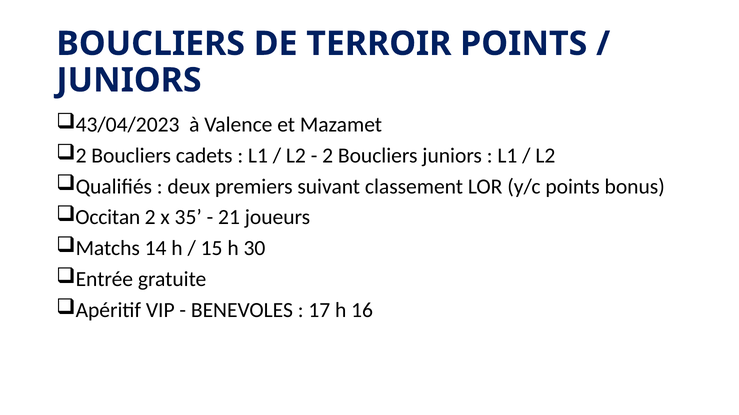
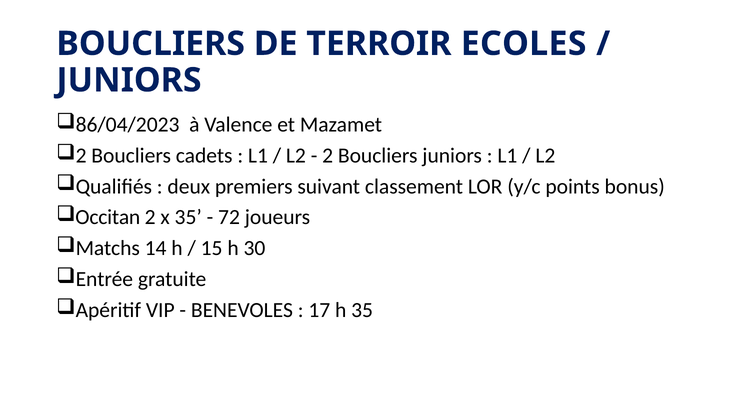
TERROIR POINTS: POINTS -> ECOLES
43/04/2023: 43/04/2023 -> 86/04/2023
21: 21 -> 72
h 16: 16 -> 35
